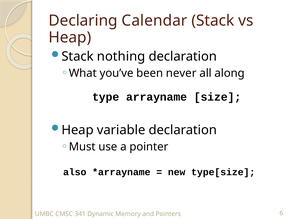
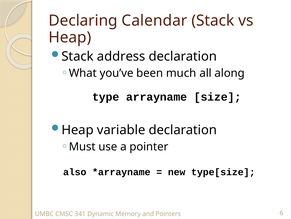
nothing: nothing -> address
never: never -> much
